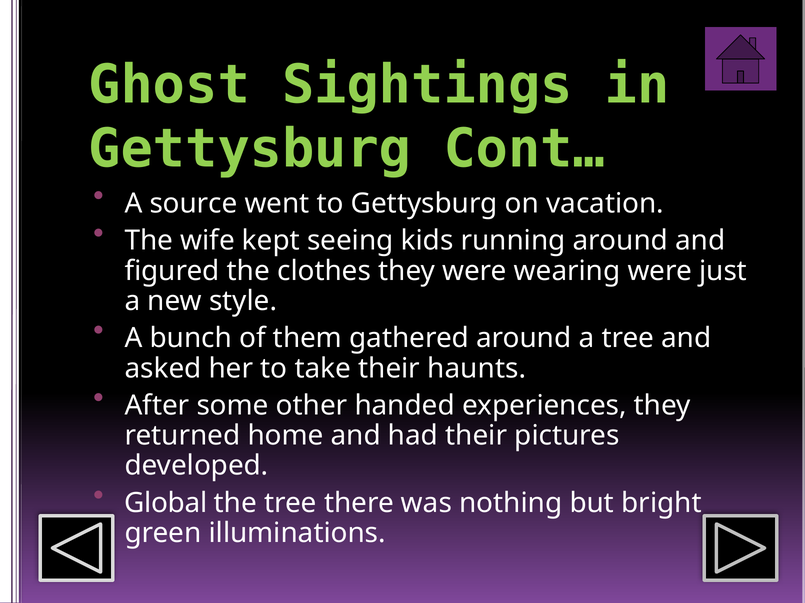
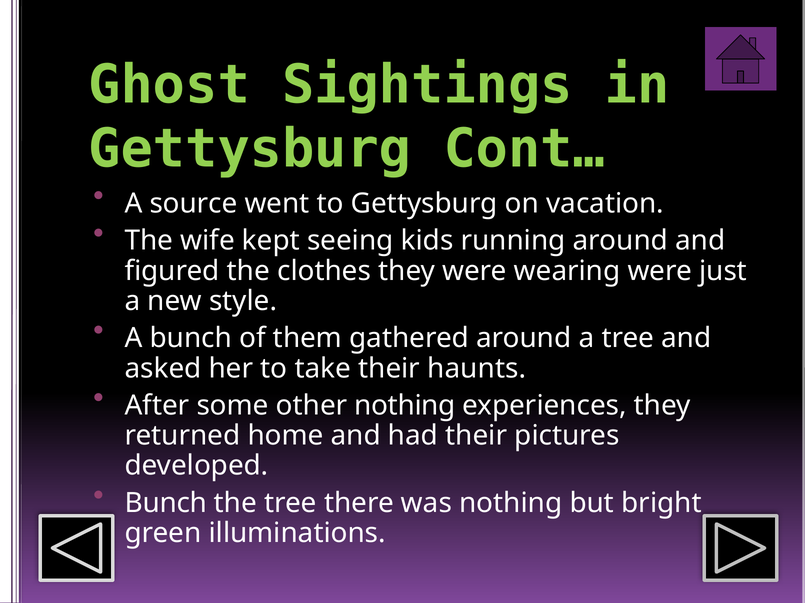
other handed: handed -> nothing
Global at (166, 504): Global -> Bunch
